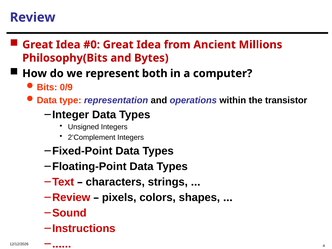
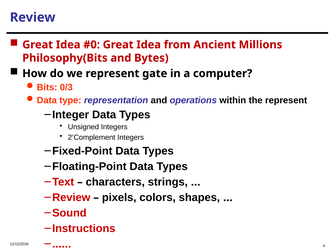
both: both -> gate
0/9: 0/9 -> 0/3
the transistor: transistor -> represent
